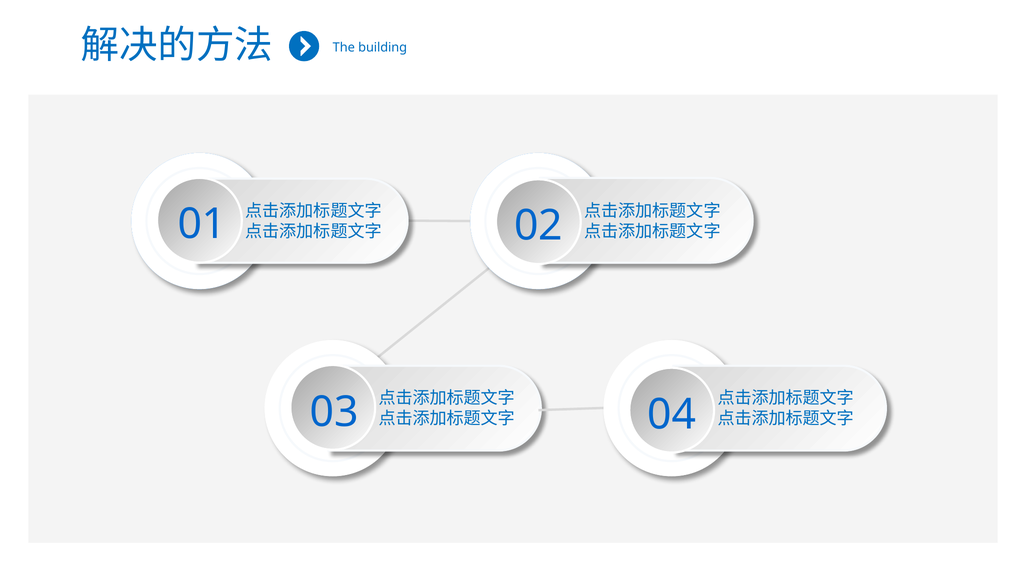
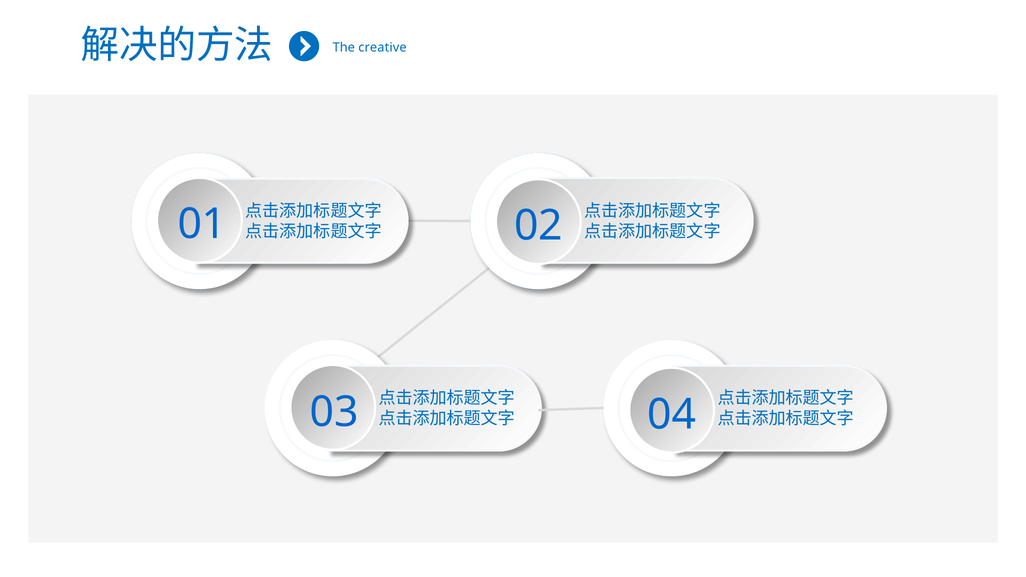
building: building -> creative
